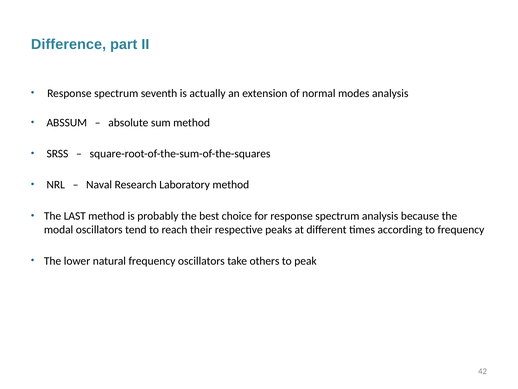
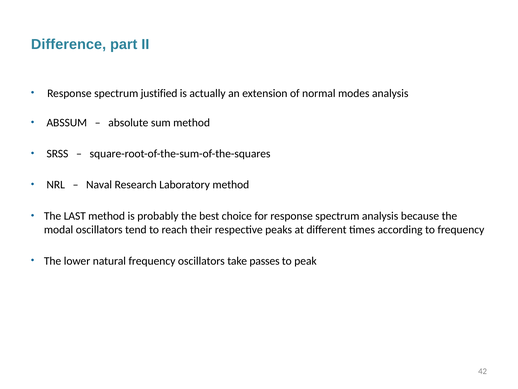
seventh: seventh -> justified
others: others -> passes
